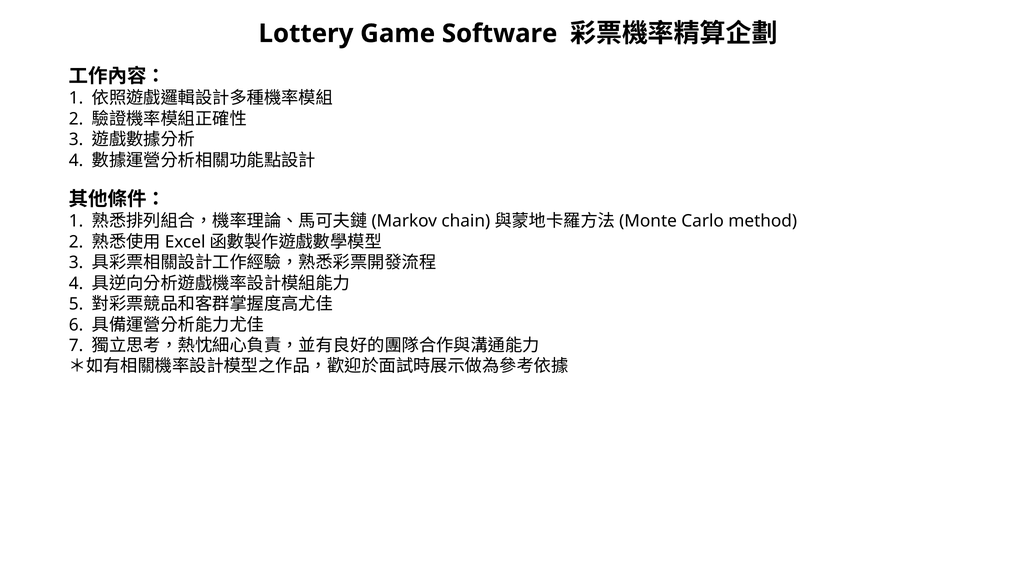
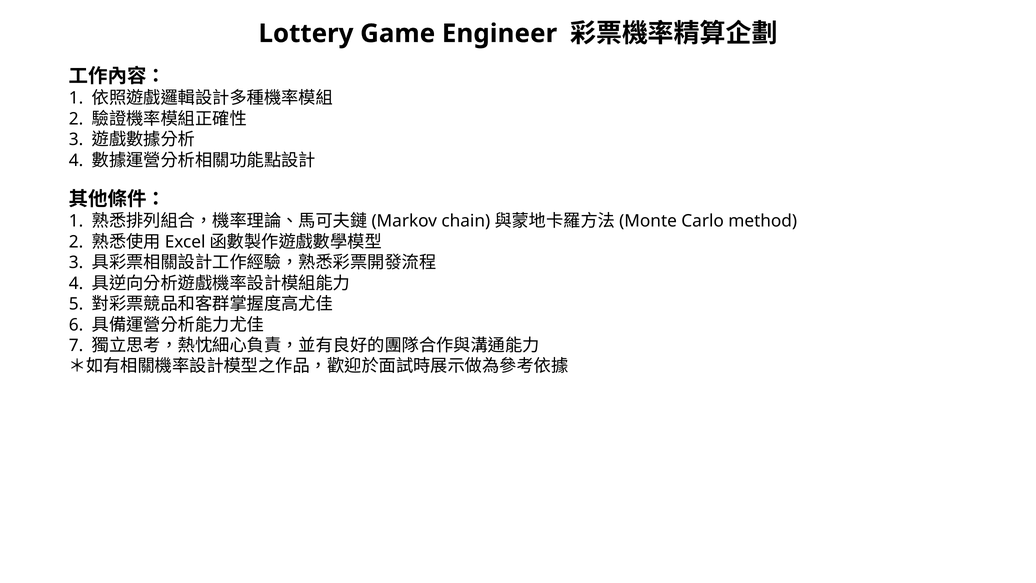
Software: Software -> Engineer
